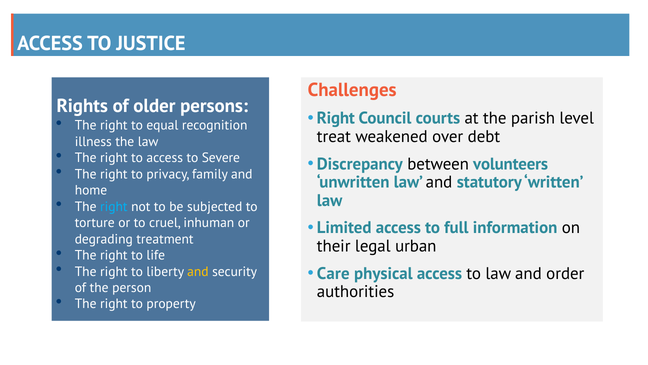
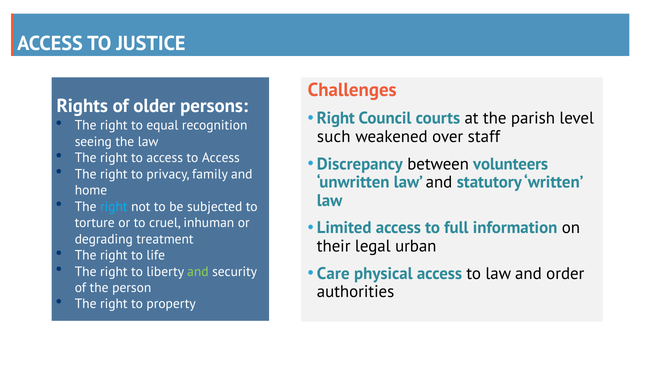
treat: treat -> such
debt: debt -> staff
illness: illness -> seeing
access to Severe: Severe -> Access
and at (198, 271) colour: yellow -> light green
